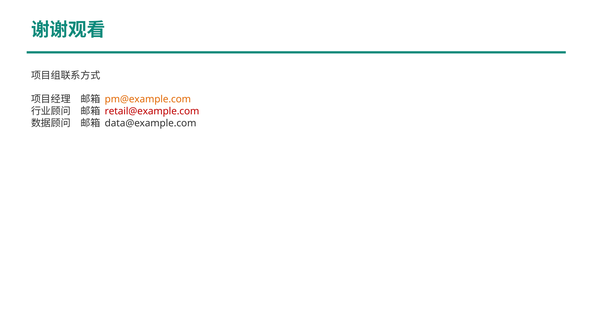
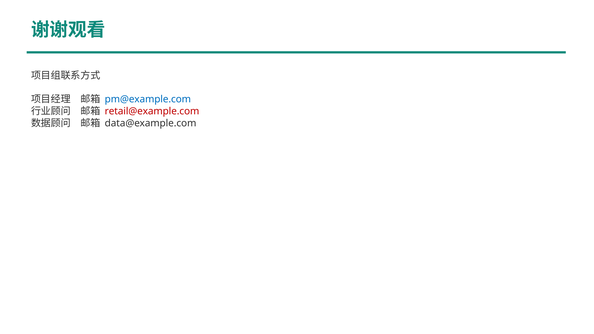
pm@example.com colour: orange -> blue
